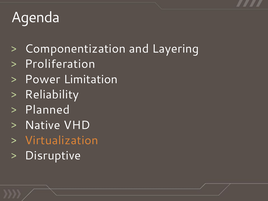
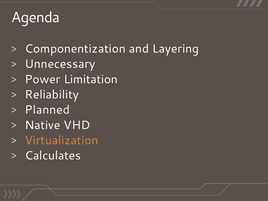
Proliferation: Proliferation -> Unnecessary
Disruptive: Disruptive -> Calculates
